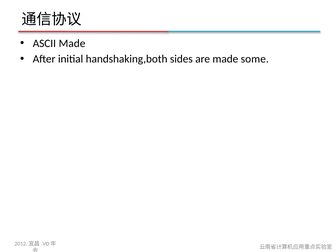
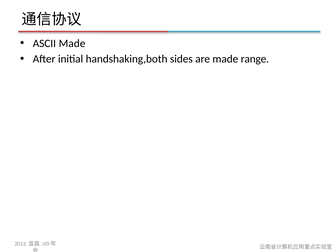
some: some -> range
